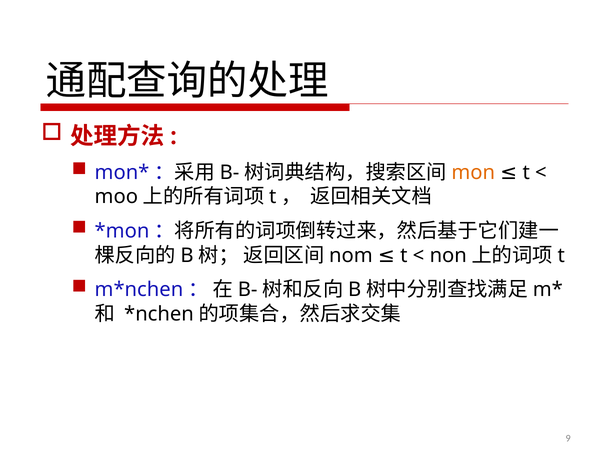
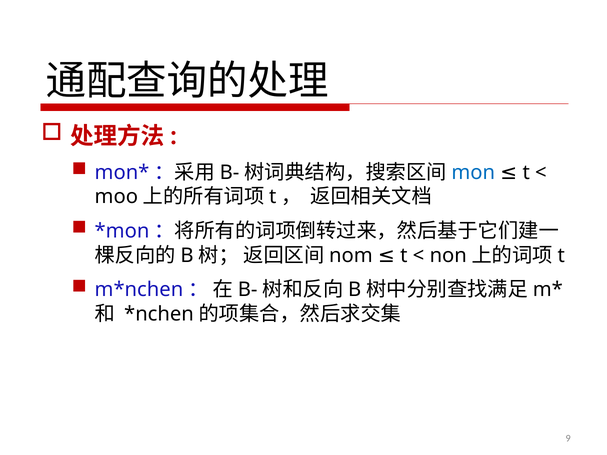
mon colour: orange -> blue
